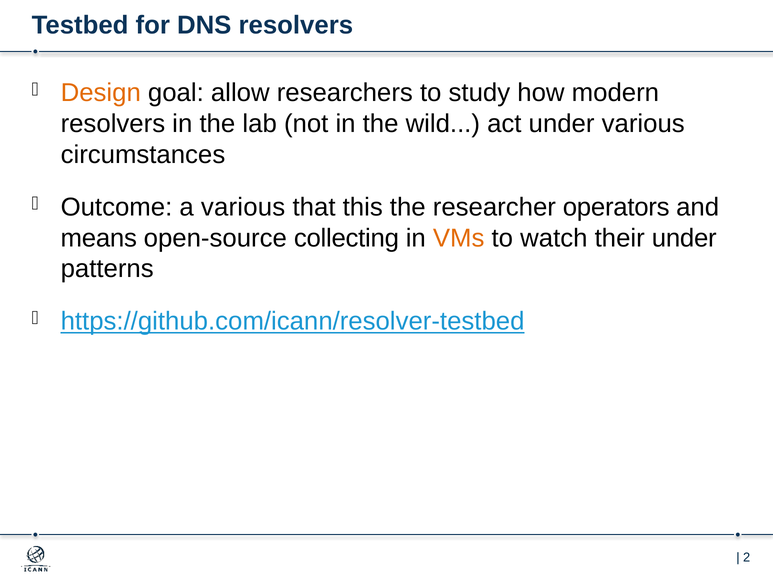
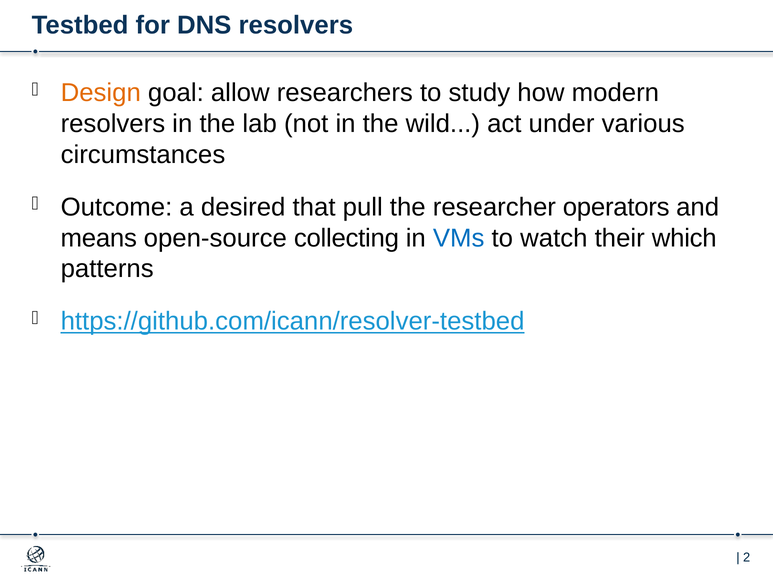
a various: various -> desired
this: this -> pull
VMs colour: orange -> blue
their under: under -> which
